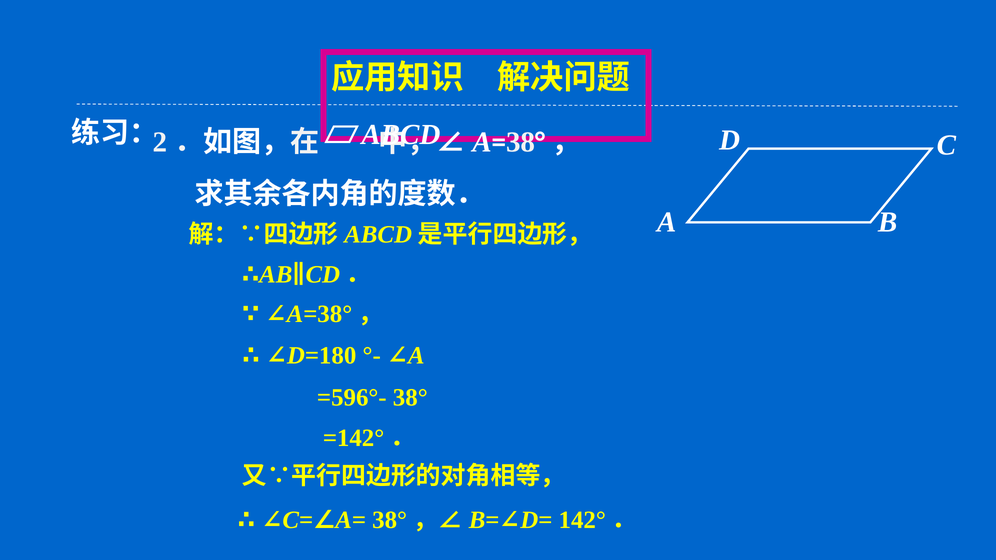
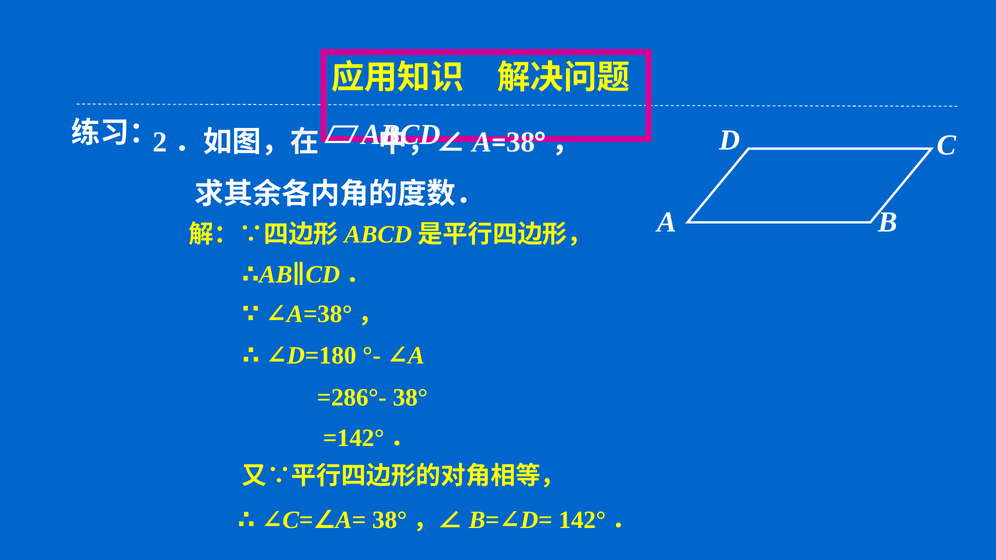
=596°-: =596°- -> =286°-
